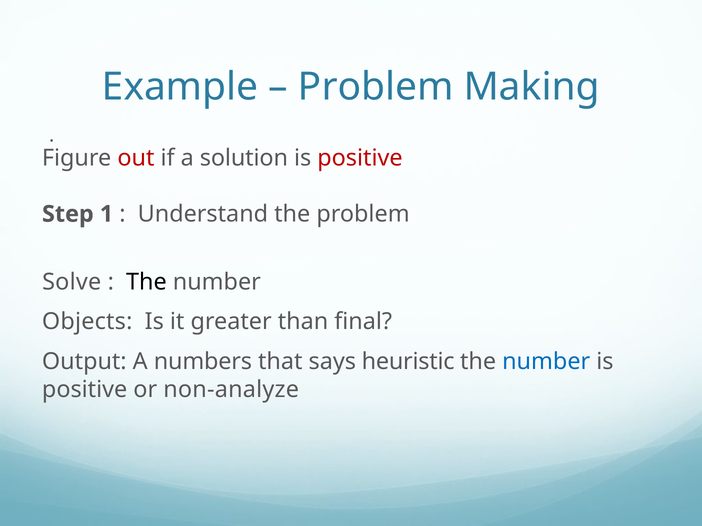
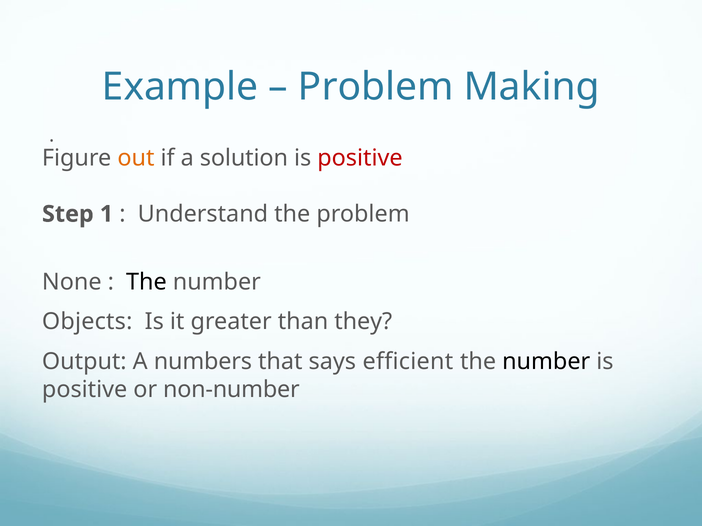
out colour: red -> orange
Solve: Solve -> None
final: final -> they
heuristic: heuristic -> efficient
number at (546, 362) colour: blue -> black
non-analyze: non-analyze -> non-number
